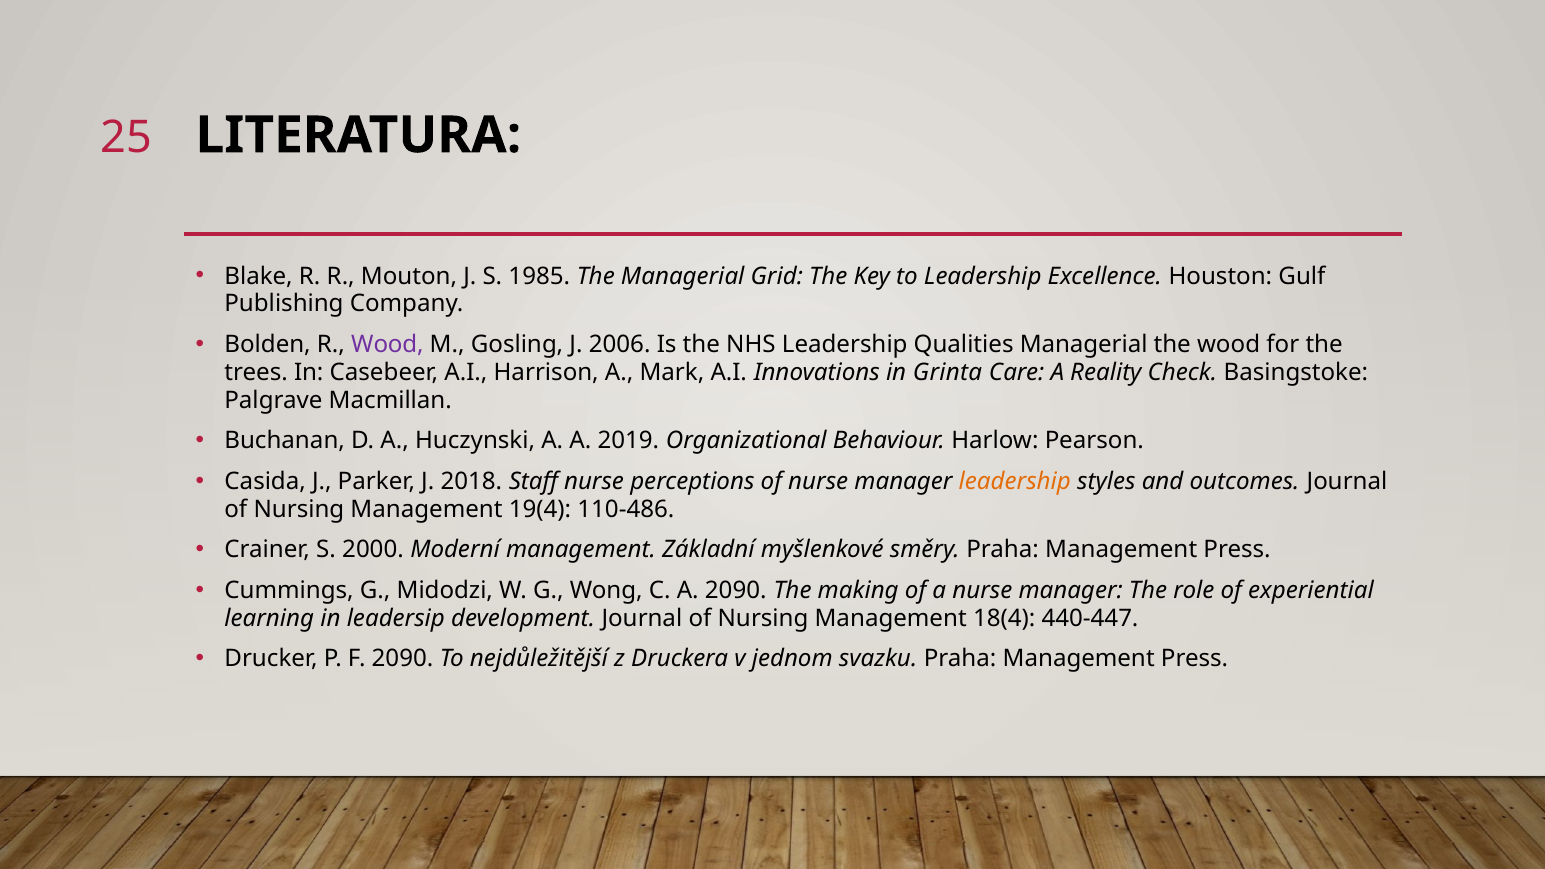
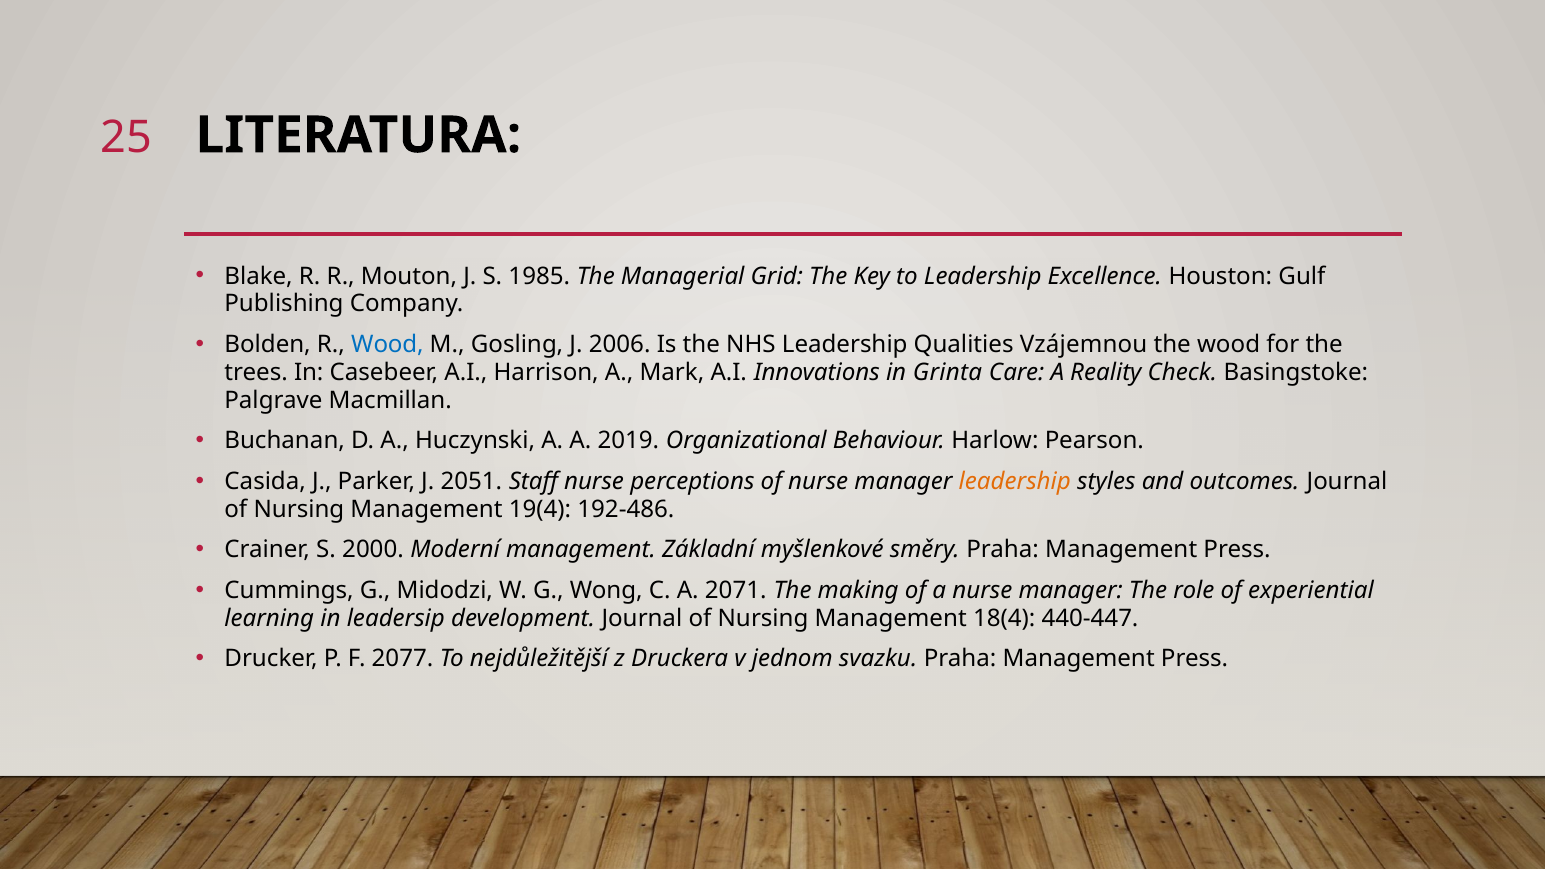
Wood at (387, 345) colour: purple -> blue
Qualities Managerial: Managerial -> Vzájemnou
2018: 2018 -> 2051
110-486: 110-486 -> 192-486
A 2090: 2090 -> 2071
F 2090: 2090 -> 2077
